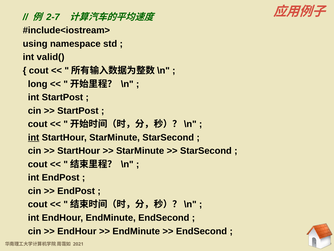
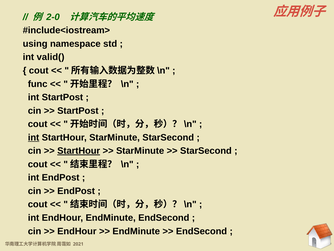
2-7: 2-7 -> 2-0
long: long -> func
StartHour at (79, 151) underline: none -> present
